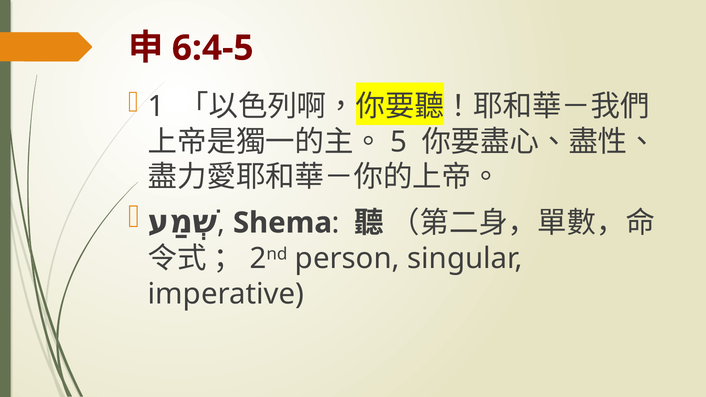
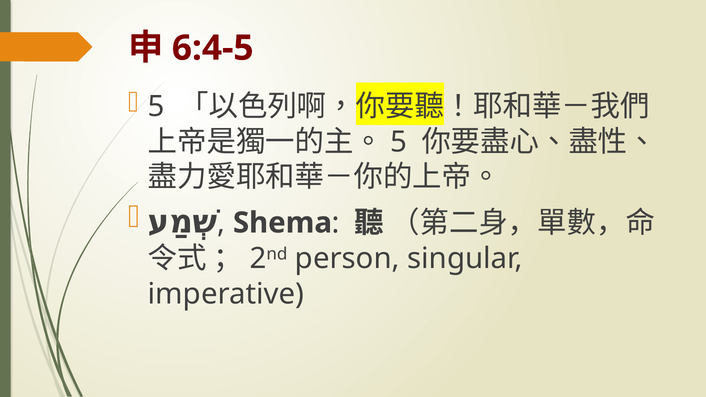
1 at (156, 107): 1 -> 5
